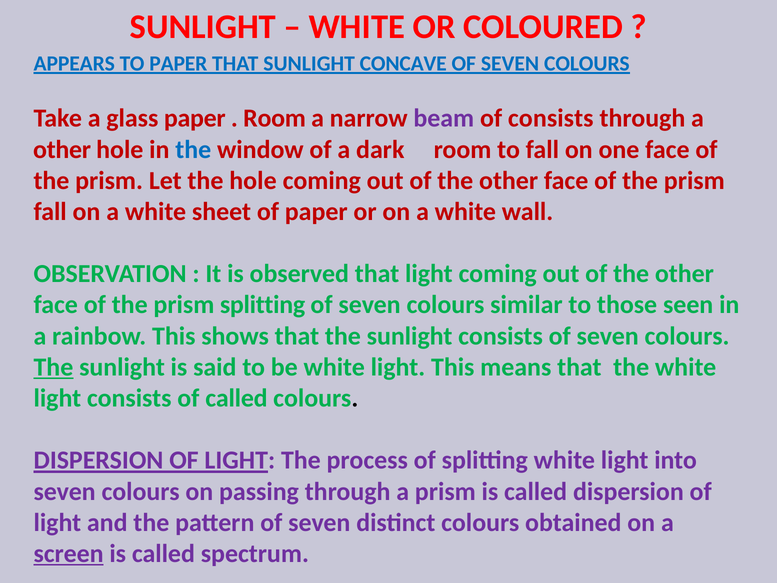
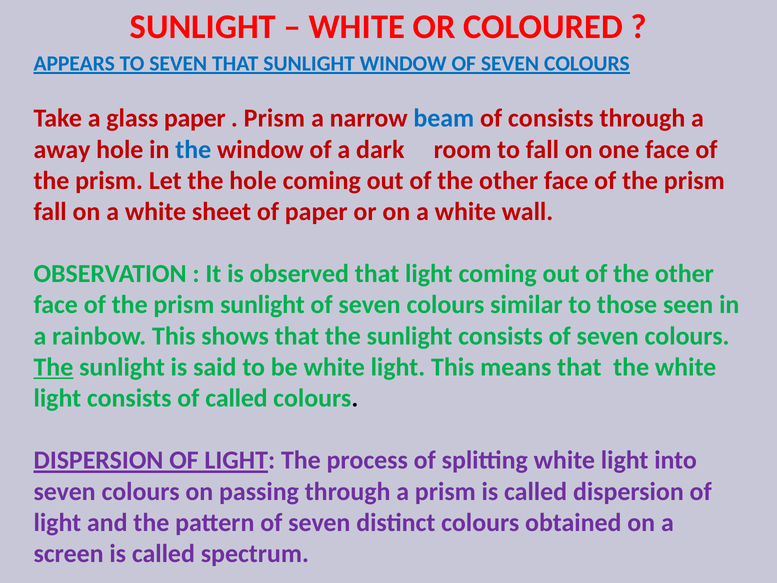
TO PAPER: PAPER -> SEVEN
SUNLIGHT CONCAVE: CONCAVE -> WINDOW
Room at (275, 118): Room -> Prism
beam colour: purple -> blue
other at (62, 149): other -> away
prism splitting: splitting -> sunlight
screen underline: present -> none
